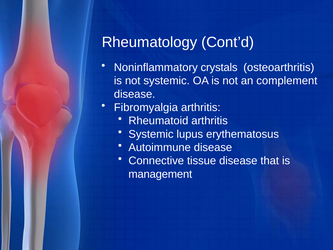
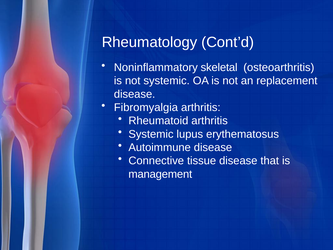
crystals: crystals -> skeletal
complement: complement -> replacement
